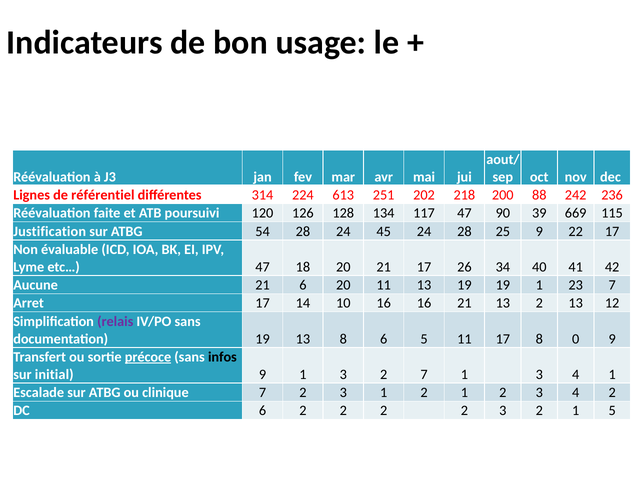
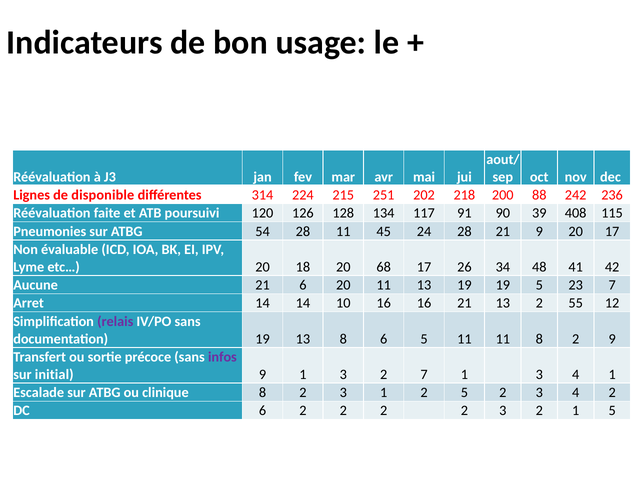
référentiel: référentiel -> disponible
613: 613 -> 215
117 47: 47 -> 91
669: 669 -> 408
Justification: Justification -> Pneumonies
28 24: 24 -> 11
28 25: 25 -> 21
9 22: 22 -> 20
etc… 47: 47 -> 20
20 21: 21 -> 68
40: 40 -> 48
19 1: 1 -> 5
Arret 17: 17 -> 14
2 13: 13 -> 55
11 17: 17 -> 11
0 at (576, 339): 0 -> 2
précoce underline: present -> none
infos colour: black -> purple
clinique 7: 7 -> 8
1 2 1: 1 -> 5
